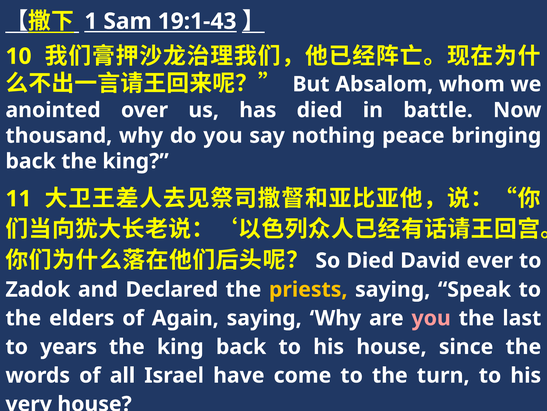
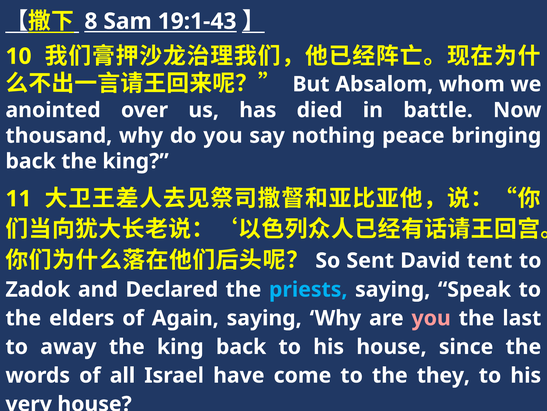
1: 1 -> 8
Died at (370, 260): Died -> Sent
ever: ever -> tent
priests colour: yellow -> light blue
years: years -> away
turn: turn -> they
